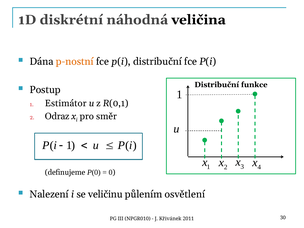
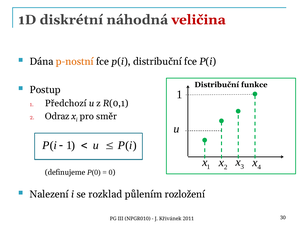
veličina colour: black -> red
Estimátor: Estimátor -> Předchozí
veličinu: veličinu -> rozklad
osvětlení: osvětlení -> rozložení
